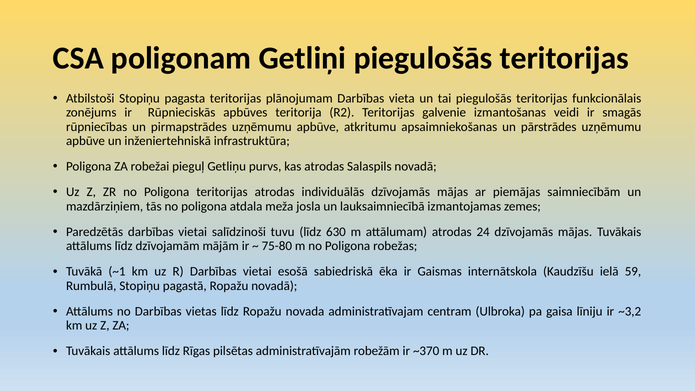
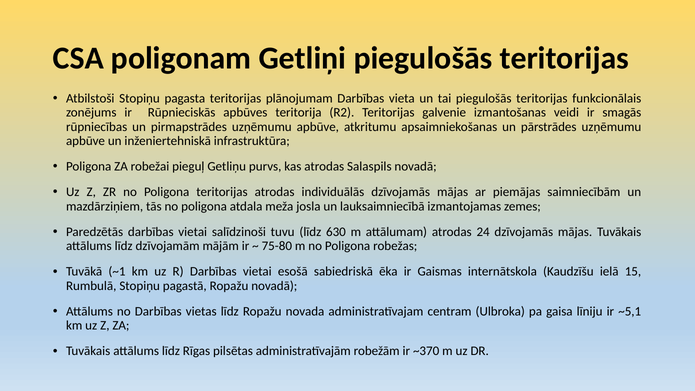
59: 59 -> 15
~3,2: ~3,2 -> ~5,1
